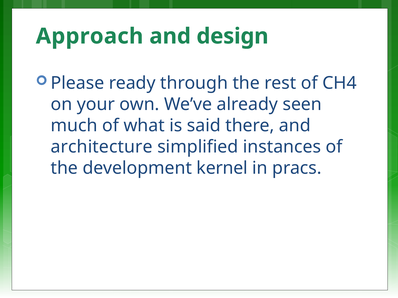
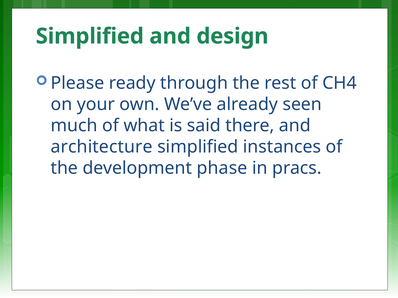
Approach at (90, 36): Approach -> Simplified
kernel: kernel -> phase
